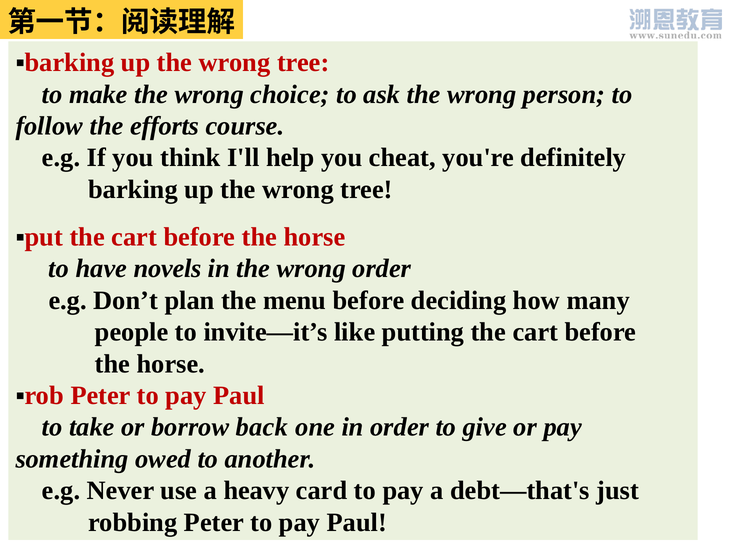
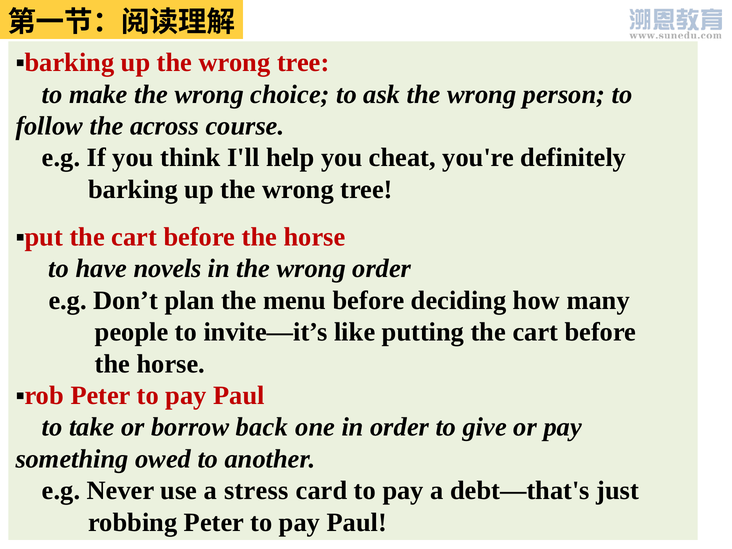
efforts: efforts -> across
heavy: heavy -> stress
